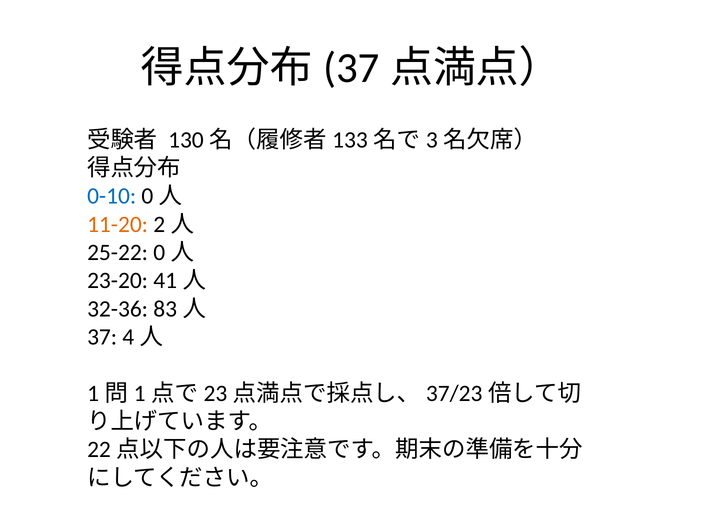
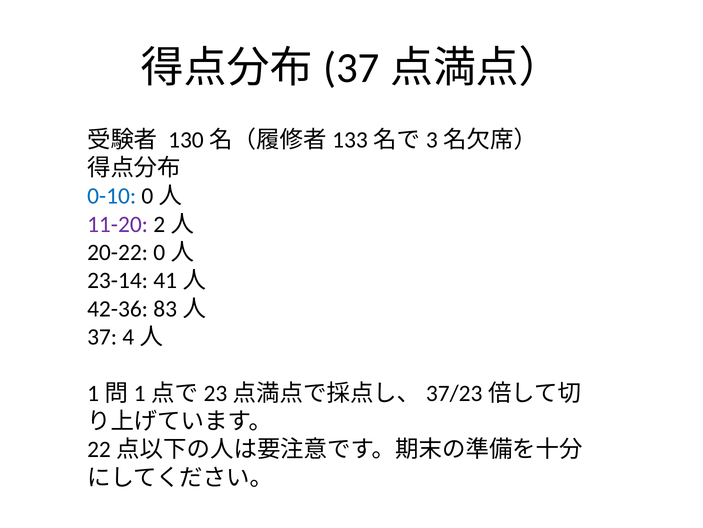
11-20 colour: orange -> purple
25-22: 25-22 -> 20-22
23-20: 23-20 -> 23-14
32-36: 32-36 -> 42-36
